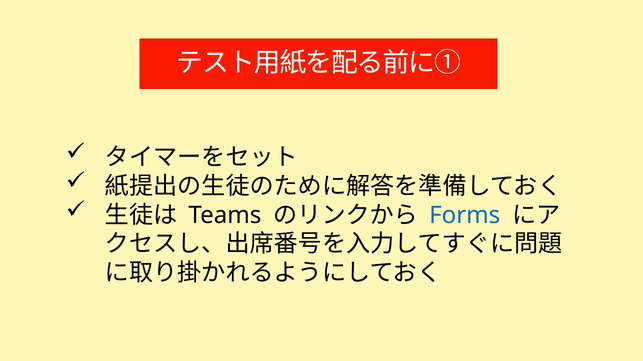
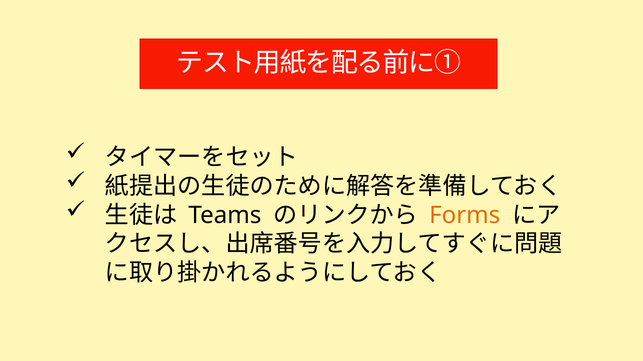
Forms colour: blue -> orange
